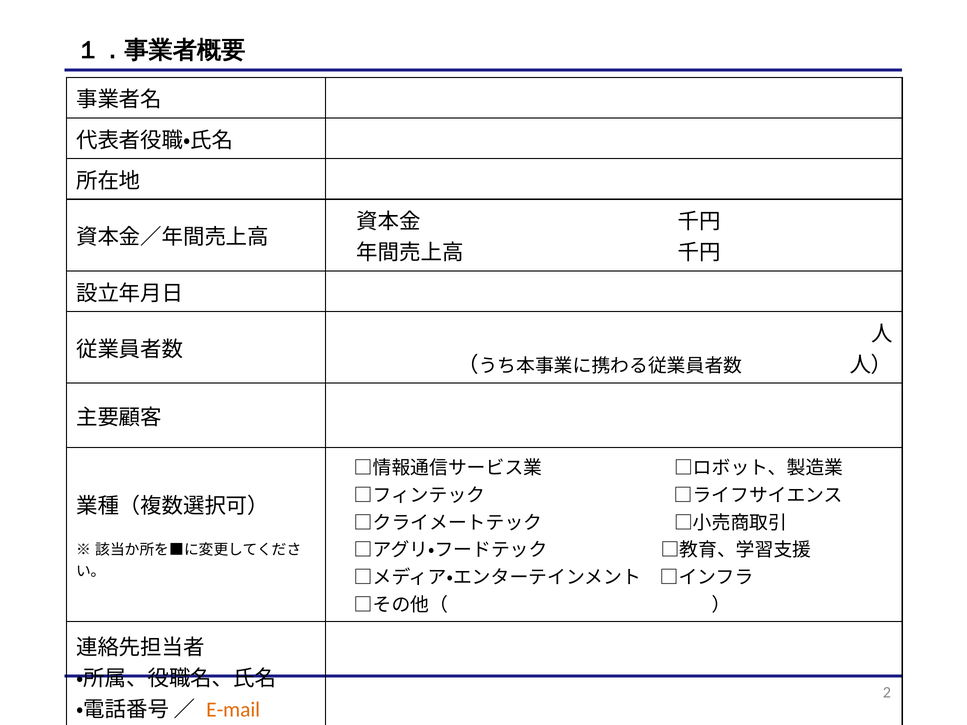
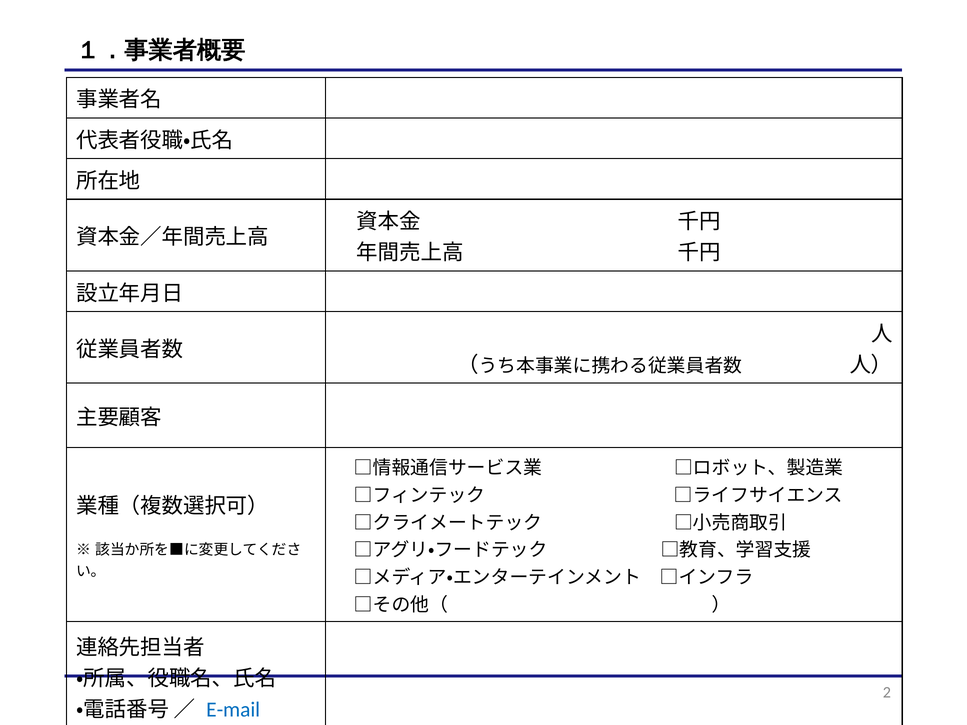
E-mail colour: orange -> blue
